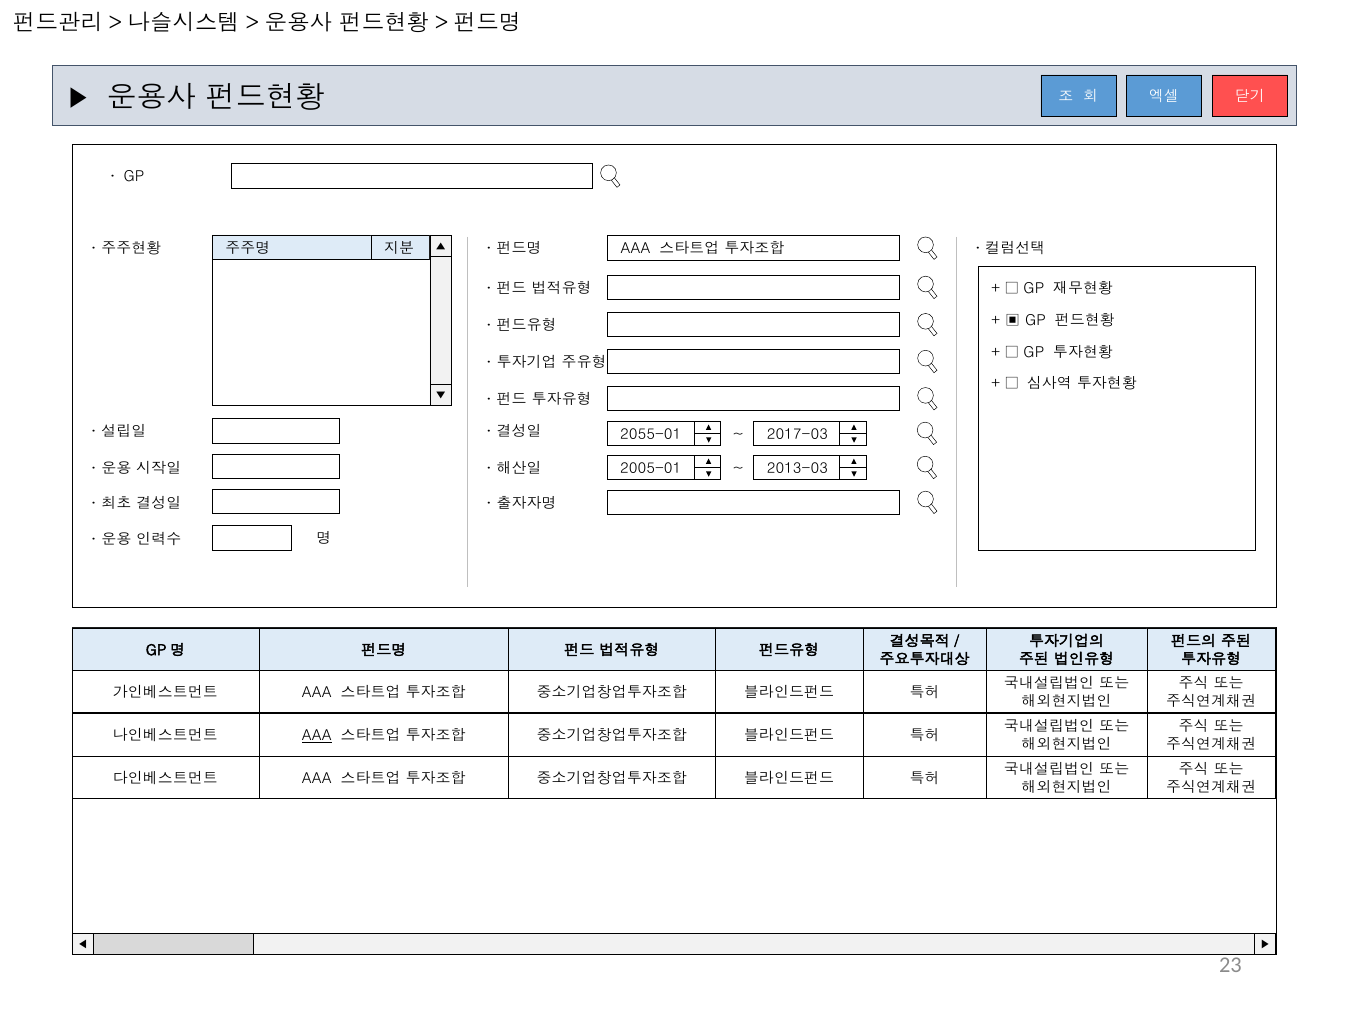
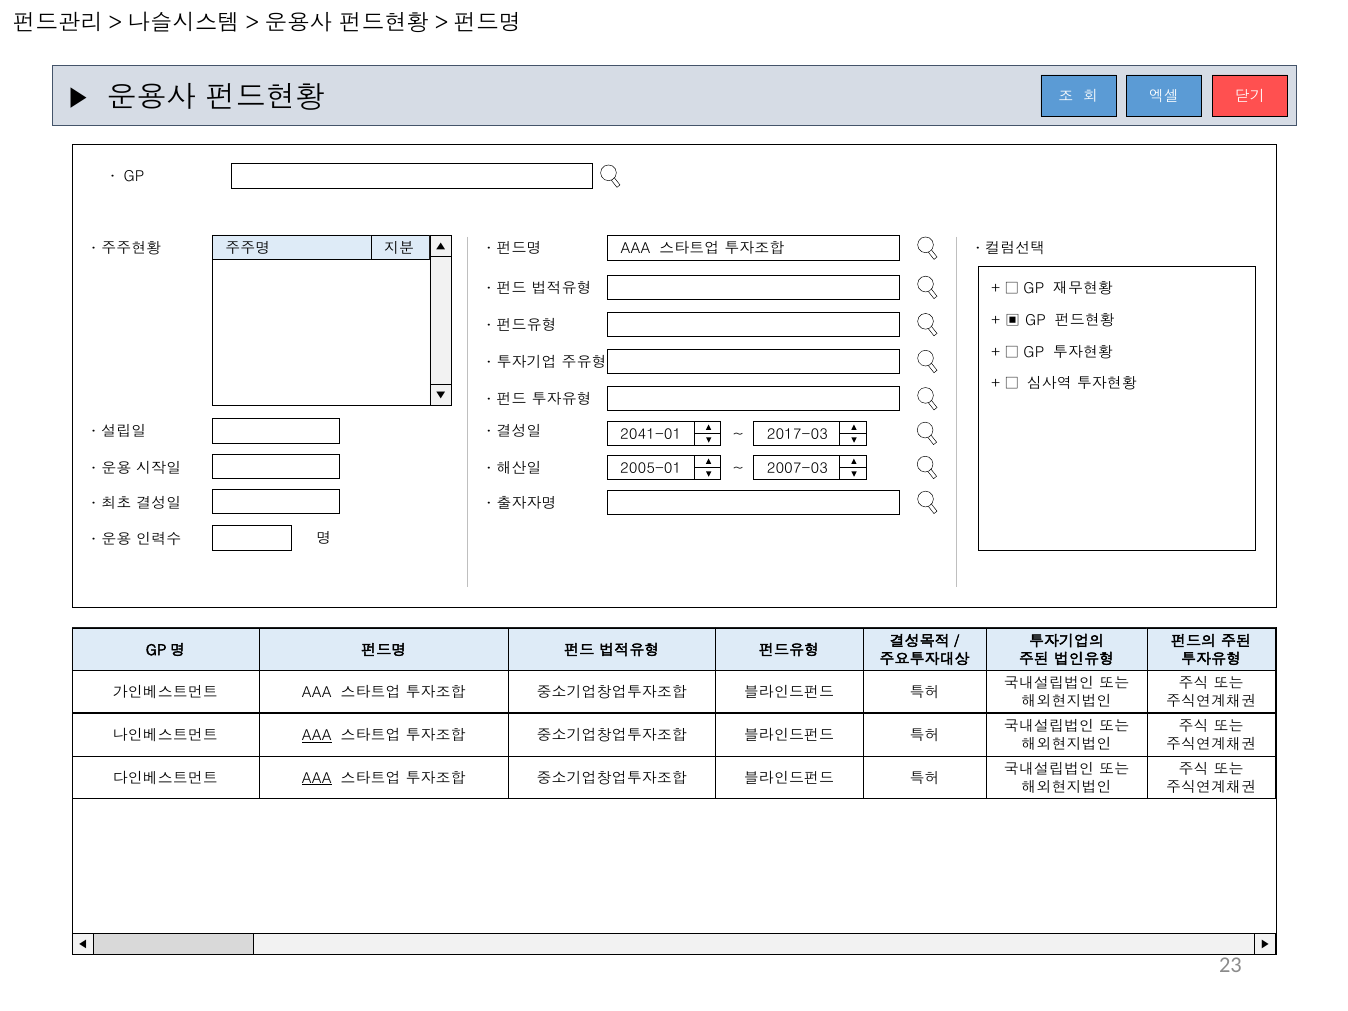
2055-01: 2055-01 -> 2041-01
2013-03: 2013-03 -> 2007-03
AAA at (317, 778) underline: none -> present
